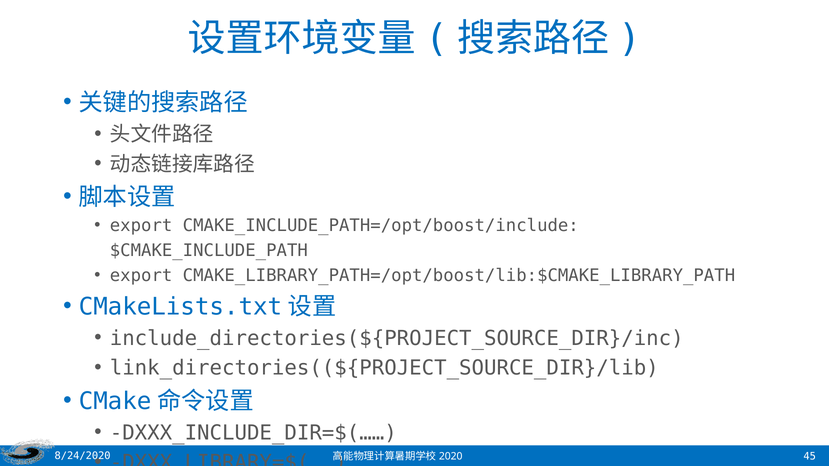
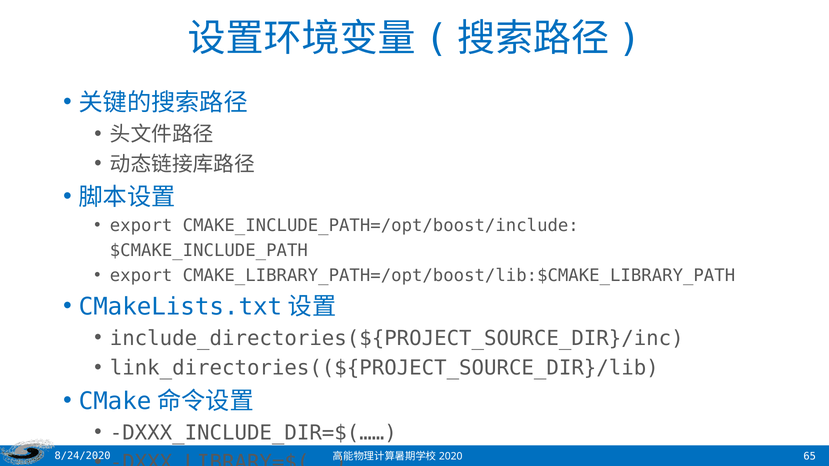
45: 45 -> 65
